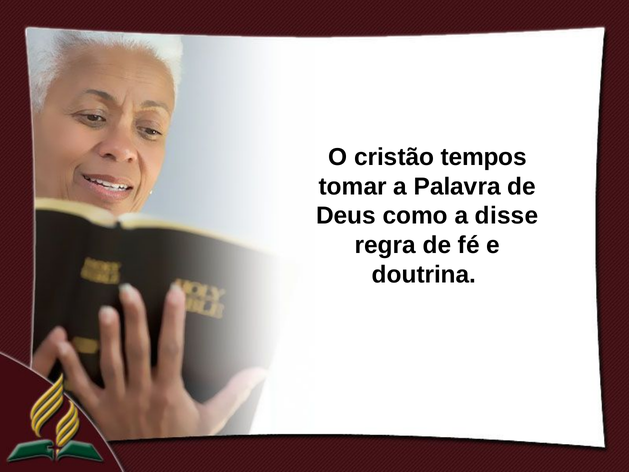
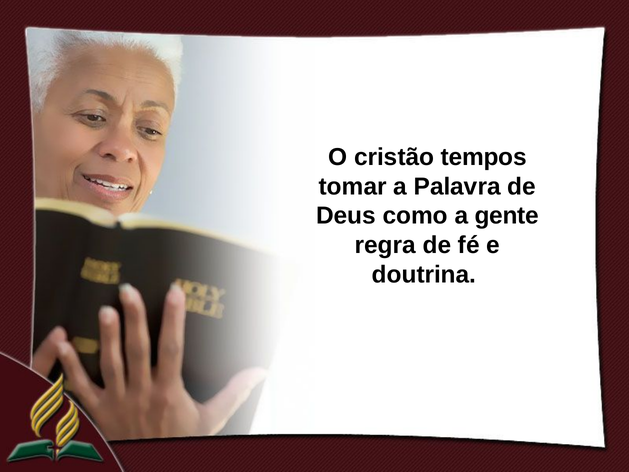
disse: disse -> gente
